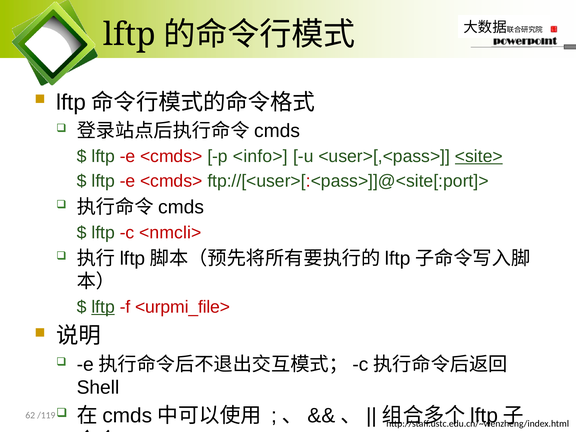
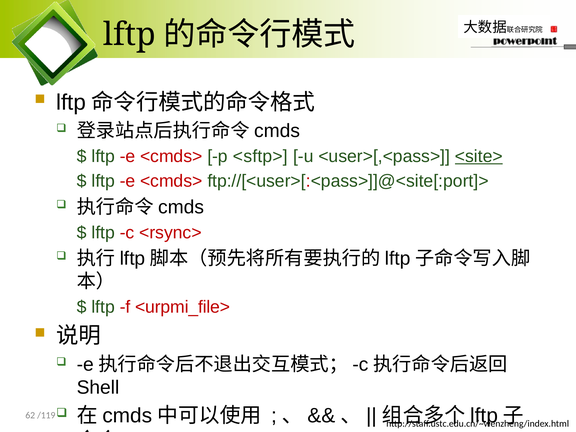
<info>: <info> -> <sftp>
<nmcli>: <nmcli> -> <rsync>
lftp at (103, 307) underline: present -> none
